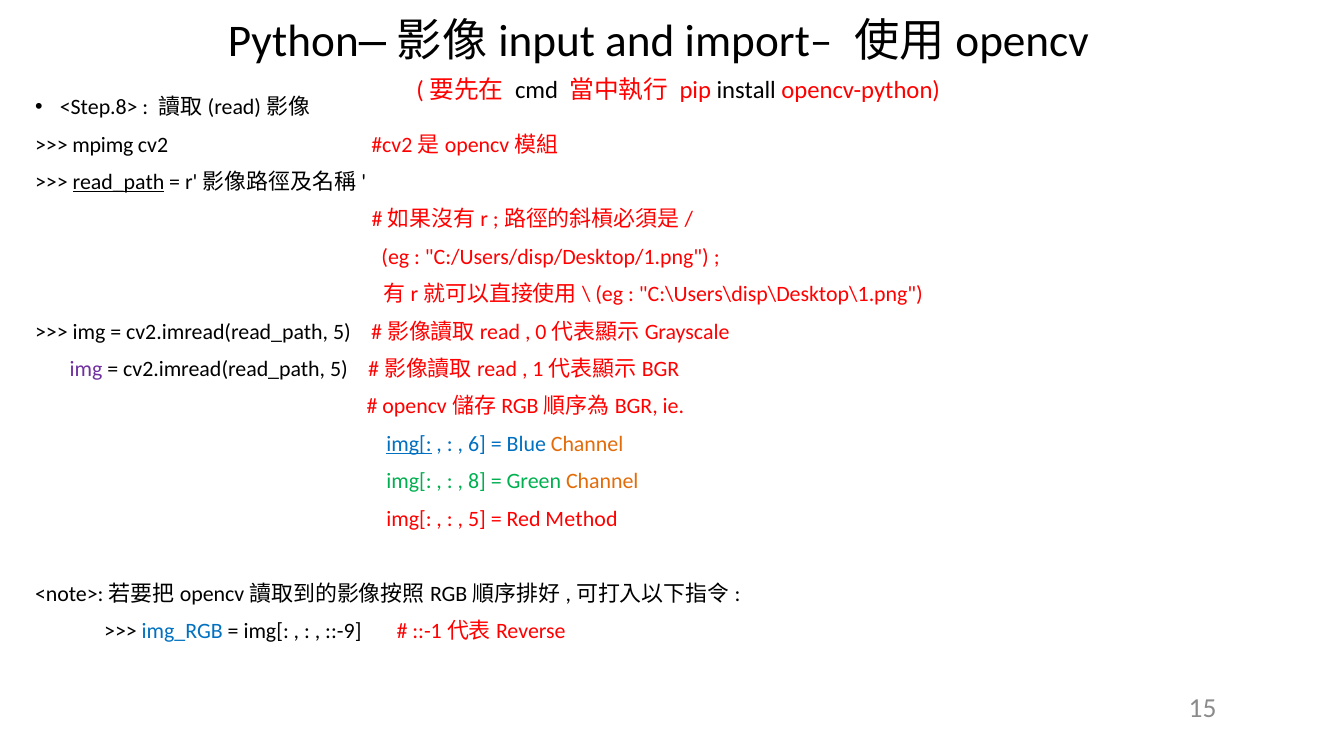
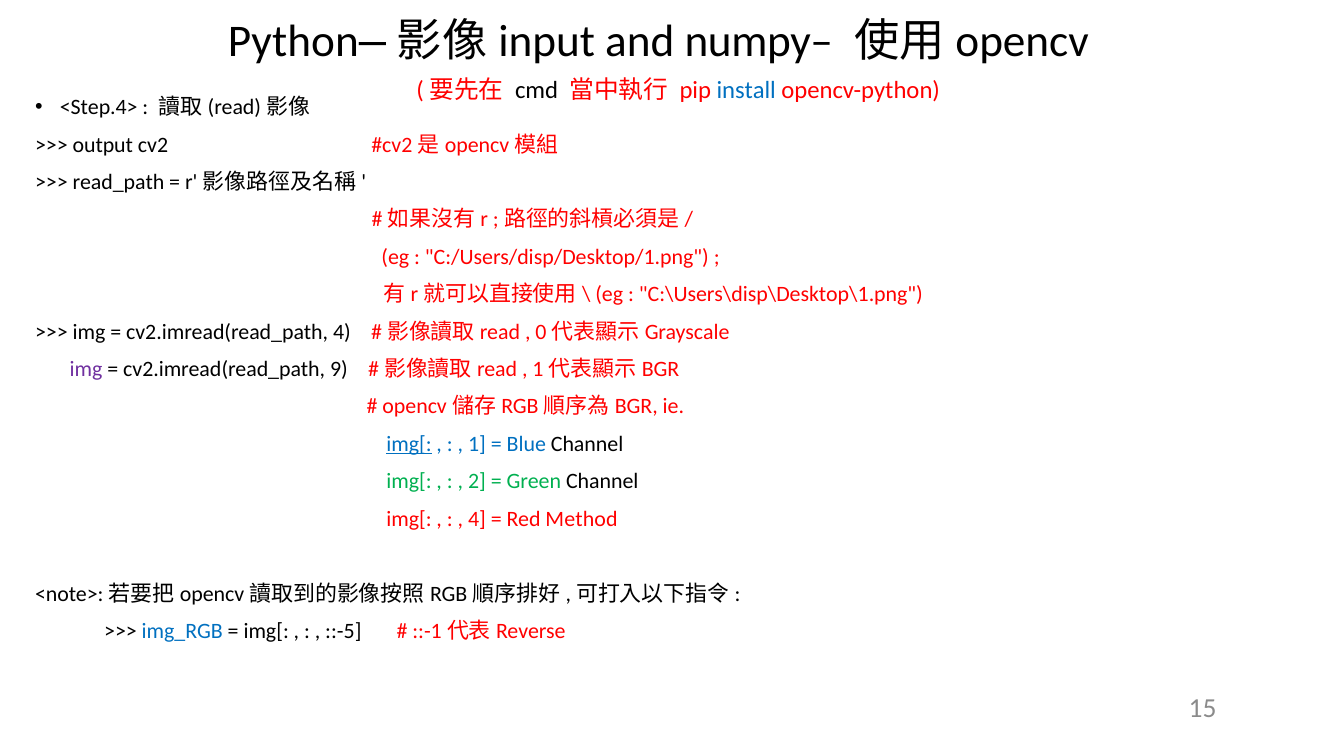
import–: import– -> numpy–
install colour: black -> blue
<Step.8>: <Step.8> -> <Step.4>
mpimg: mpimg -> output
read_path underline: present -> none
5 at (342, 332): 5 -> 4
5 at (339, 369): 5 -> 9
6: 6 -> 1
Channel at (587, 444) colour: orange -> black
8: 8 -> 2
Channel at (602, 481) colour: orange -> black
5 at (477, 519): 5 -> 4
::-9: ::-9 -> ::-5
